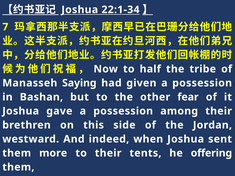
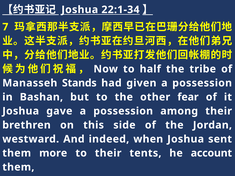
Saying: Saying -> Stands
offering: offering -> account
